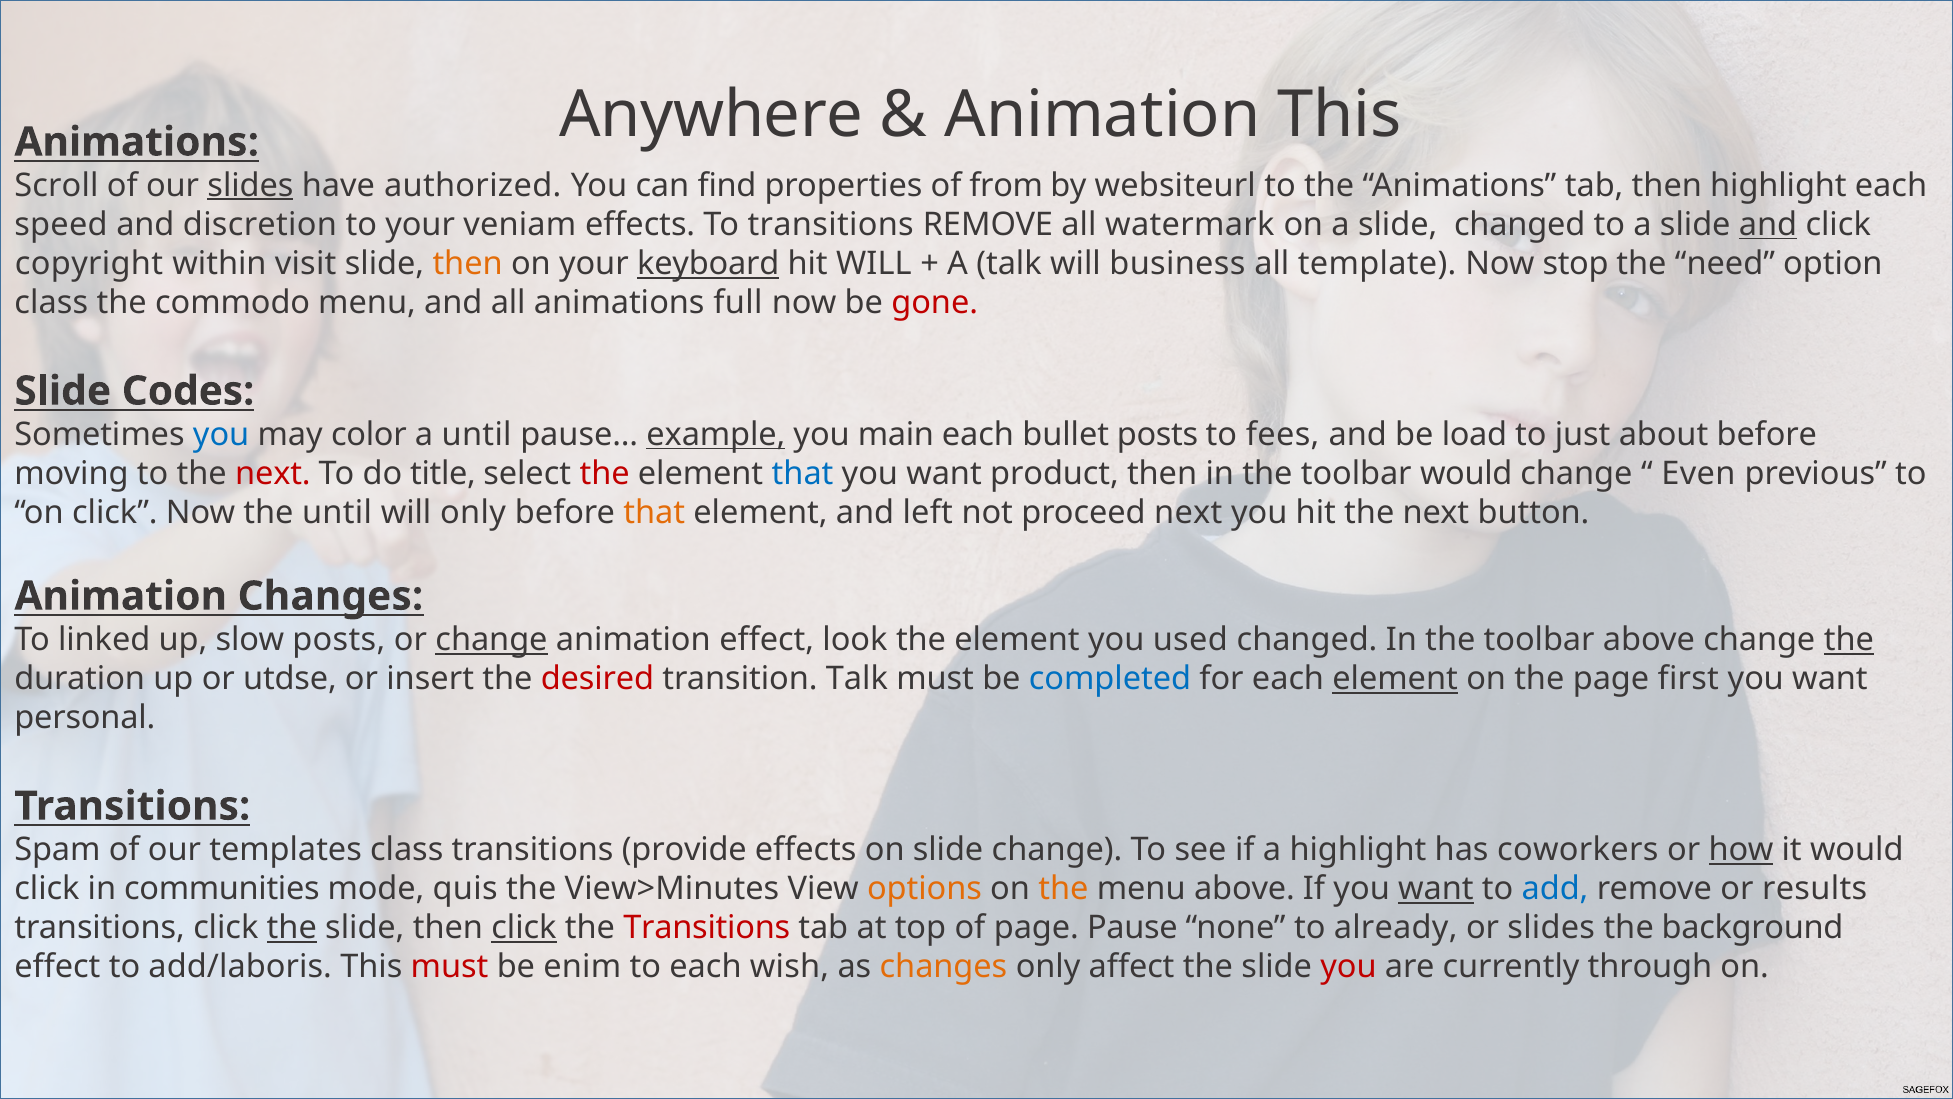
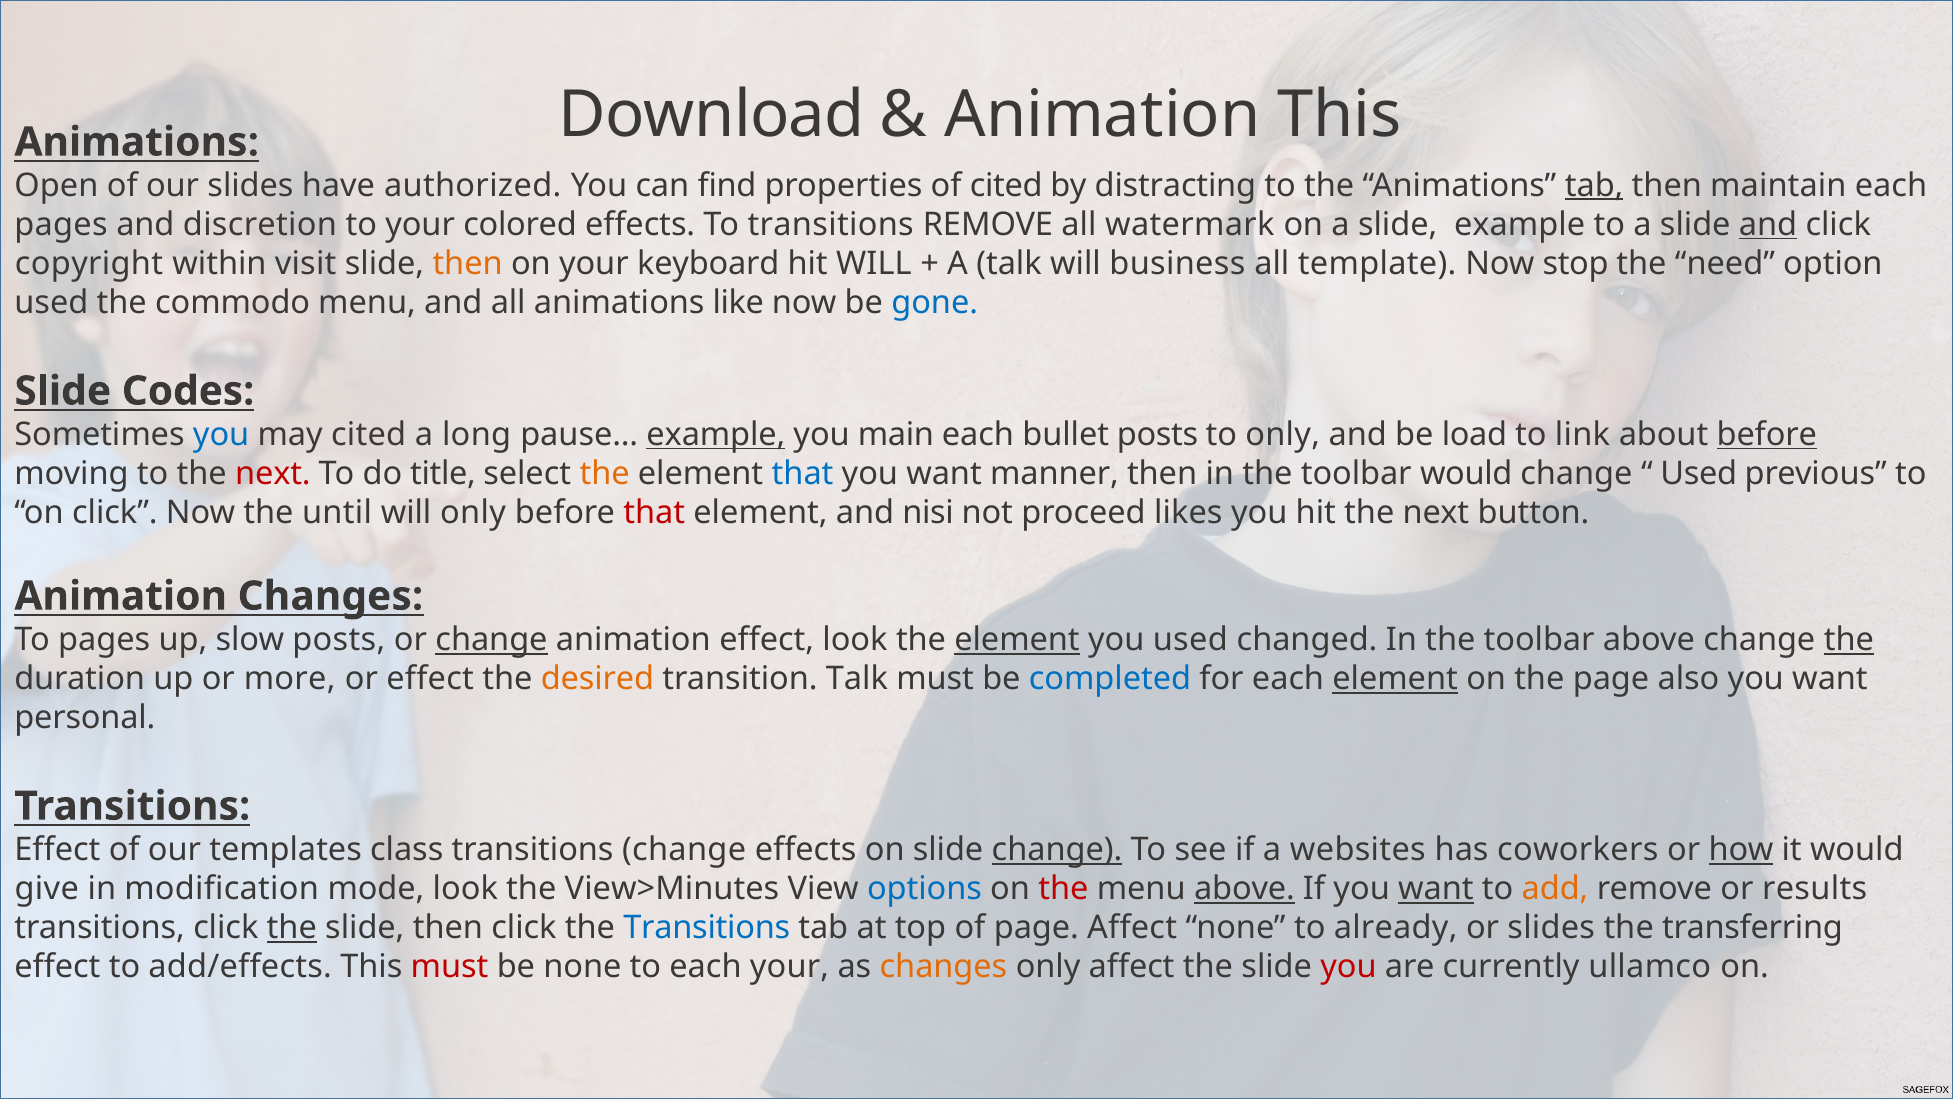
Anywhere: Anywhere -> Download
Scroll: Scroll -> Open
slides at (250, 185) underline: present -> none
of from: from -> cited
websiteurl: websiteurl -> distracting
tab at (1594, 185) underline: none -> present
then highlight: highlight -> maintain
speed at (61, 224): speed -> pages
veniam: veniam -> colored
slide changed: changed -> example
keyboard underline: present -> none
class at (51, 303): class -> used
full: full -> like
gone colour: red -> blue
may color: color -> cited
a until: until -> long
to fees: fees -> only
just: just -> link
before at (1767, 434) underline: none -> present
the at (605, 473) colour: red -> orange
product: product -> manner
Even at (1699, 473): Even -> Used
that at (654, 512) colour: orange -> red
left: left -> nisi
proceed next: next -> likes
To linked: linked -> pages
element at (1017, 639) underline: none -> present
utdse: utdse -> more
or insert: insert -> effect
desired colour: red -> orange
first: first -> also
Spam at (57, 849): Spam -> Effect
transitions provide: provide -> change
change at (1057, 849) underline: none -> present
a highlight: highlight -> websites
click at (47, 888): click -> give
communities: communities -> modification
mode quis: quis -> look
options colour: orange -> blue
the at (1063, 888) colour: orange -> red
above at (1244, 888) underline: none -> present
add colour: blue -> orange
click at (524, 927) underline: present -> none
Transitions at (707, 927) colour: red -> blue
page Pause: Pause -> Affect
background: background -> transferring
add/laboris: add/laboris -> add/effects
be enim: enim -> none
each wish: wish -> your
through: through -> ullamco
